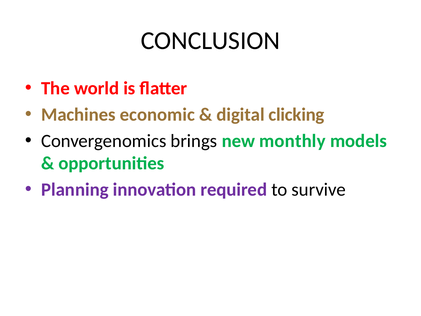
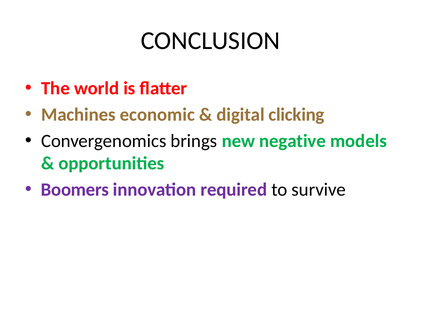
monthly: monthly -> negative
Planning: Planning -> Boomers
